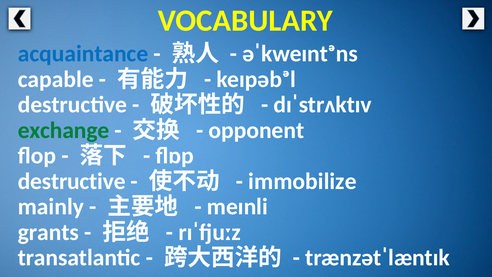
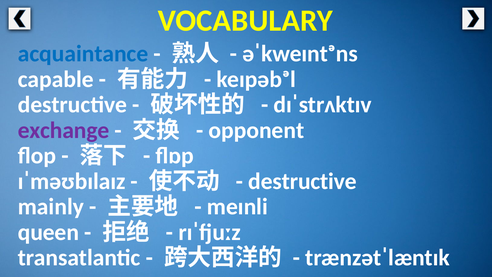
exchange colour: green -> purple
destructive at (72, 181): destructive -> ɪˈməʊbɪlaɪz
immobilize at (302, 181): immobilize -> destructive
grants: grants -> queen
